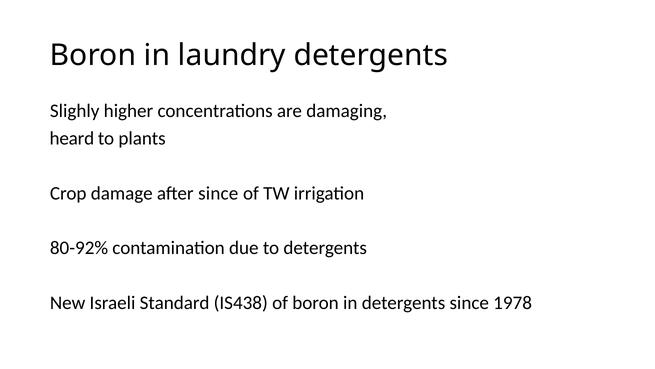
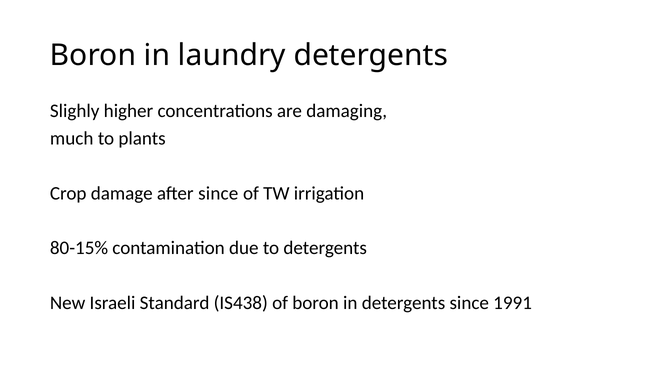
heard: heard -> much
80-92%: 80-92% -> 80-15%
1978: 1978 -> 1991
